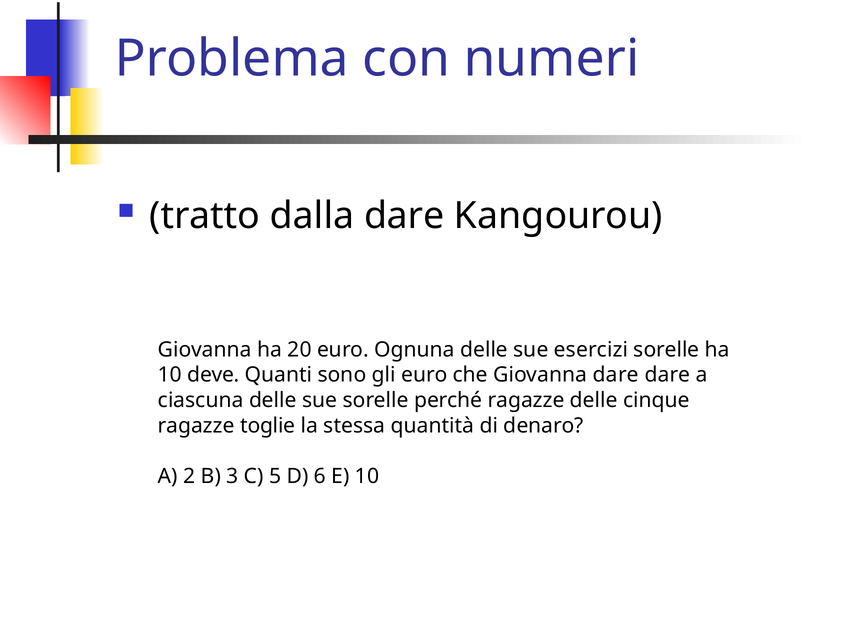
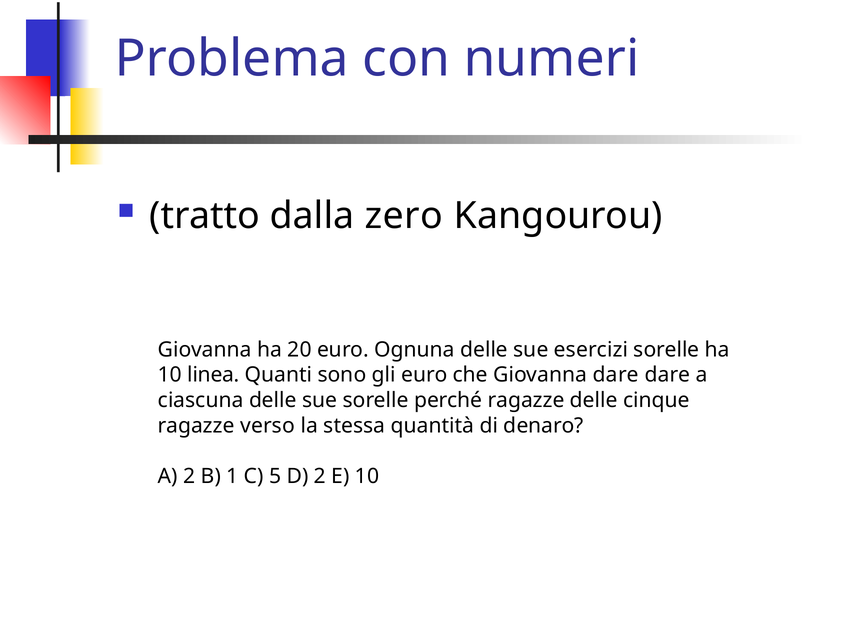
dalla dare: dare -> zero
deve: deve -> linea
toglie: toglie -> verso
3: 3 -> 1
D 6: 6 -> 2
